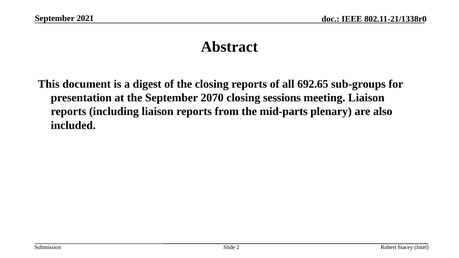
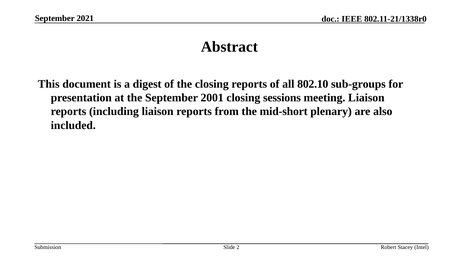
692.65: 692.65 -> 802.10
2070: 2070 -> 2001
mid-parts: mid-parts -> mid-short
